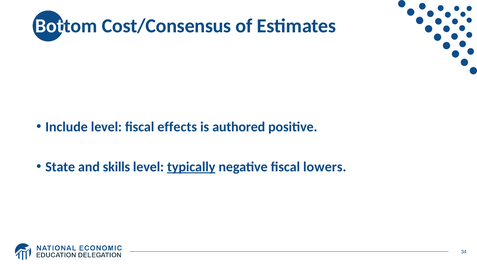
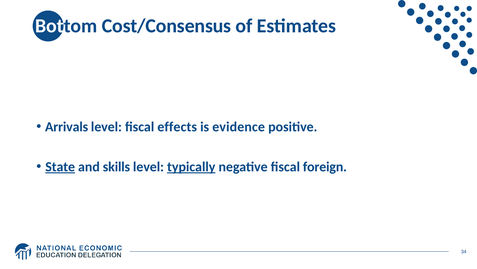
Include: Include -> Arrivals
authored: authored -> evidence
State underline: none -> present
lowers: lowers -> foreign
